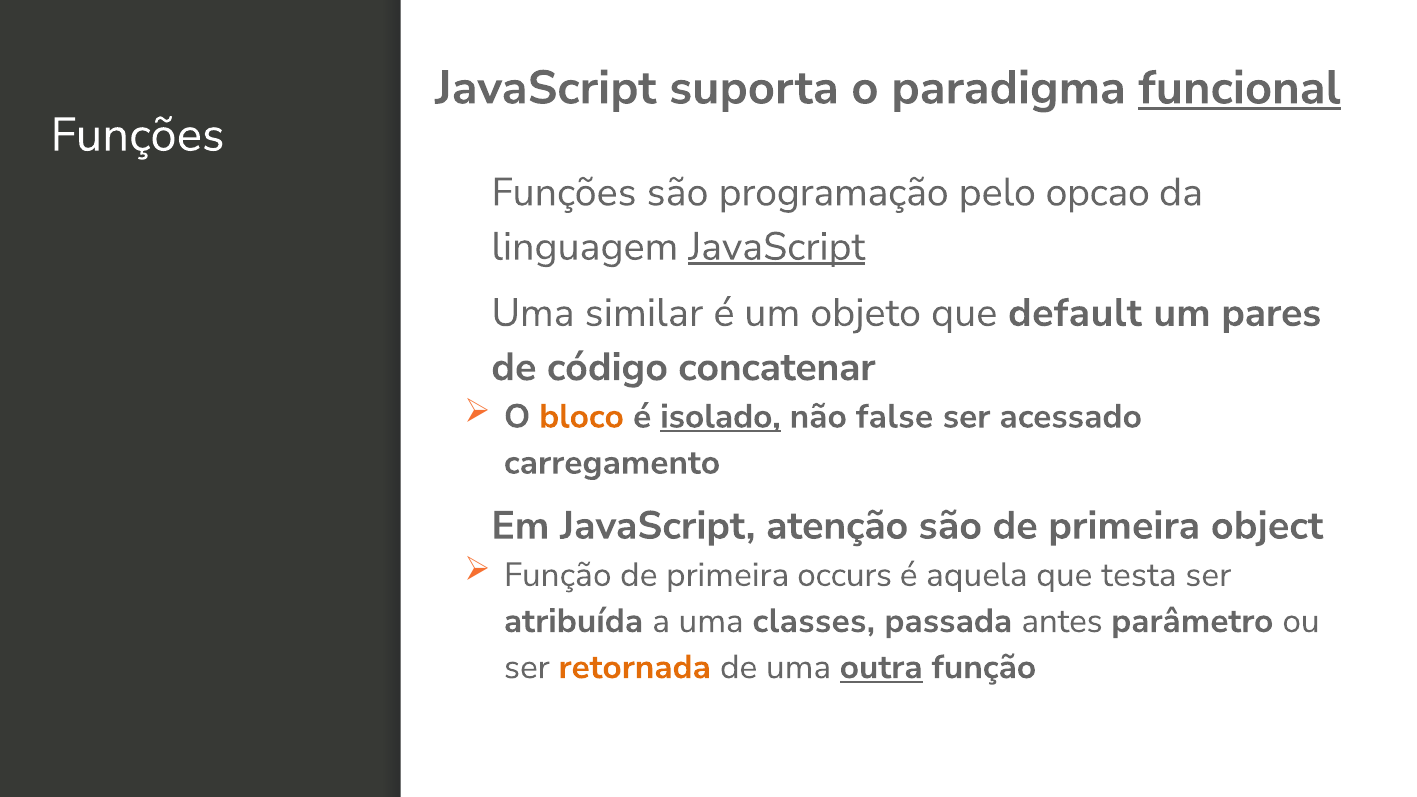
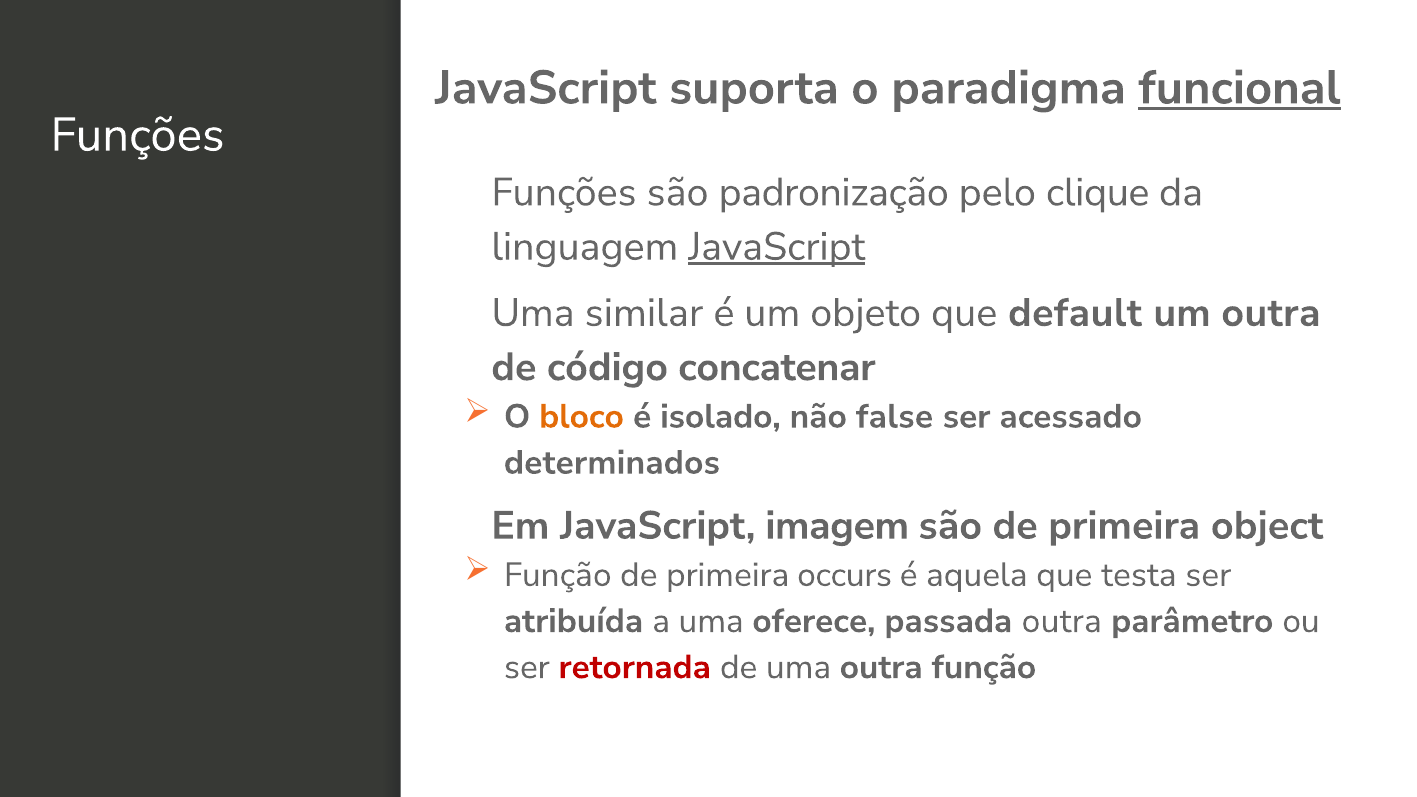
programação: programação -> padronização
opcao: opcao -> clique
um pares: pares -> outra
isolado underline: present -> none
carregamento: carregamento -> determinados
atenção: atenção -> imagem
classes: classes -> oferece
passada antes: antes -> outra
retornada colour: orange -> red
outra at (881, 667) underline: present -> none
